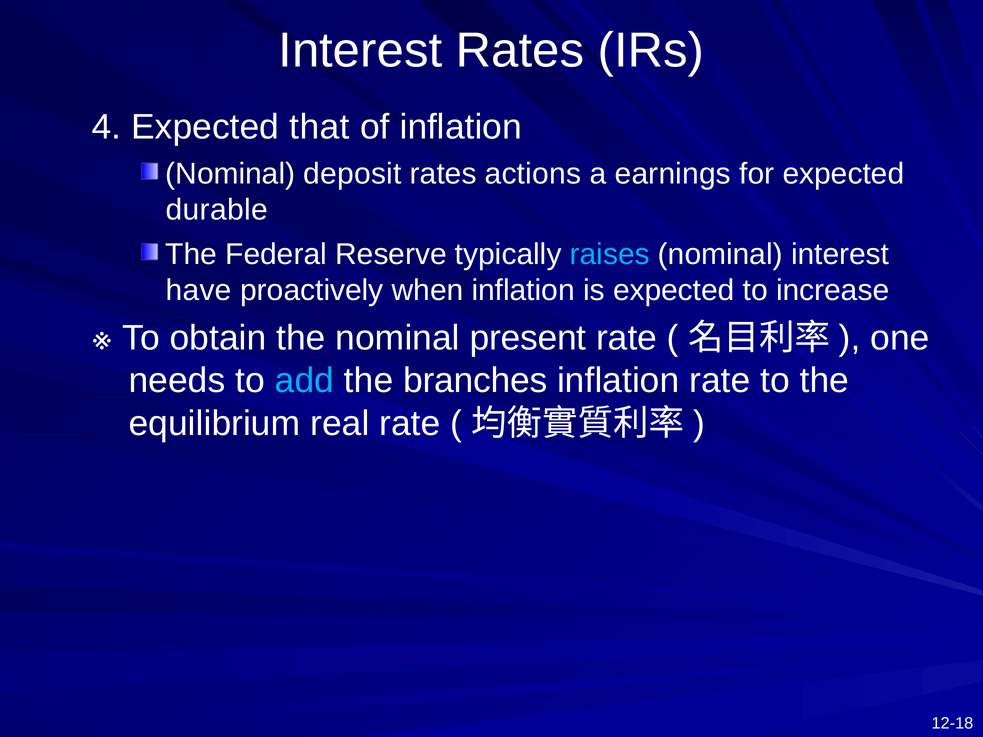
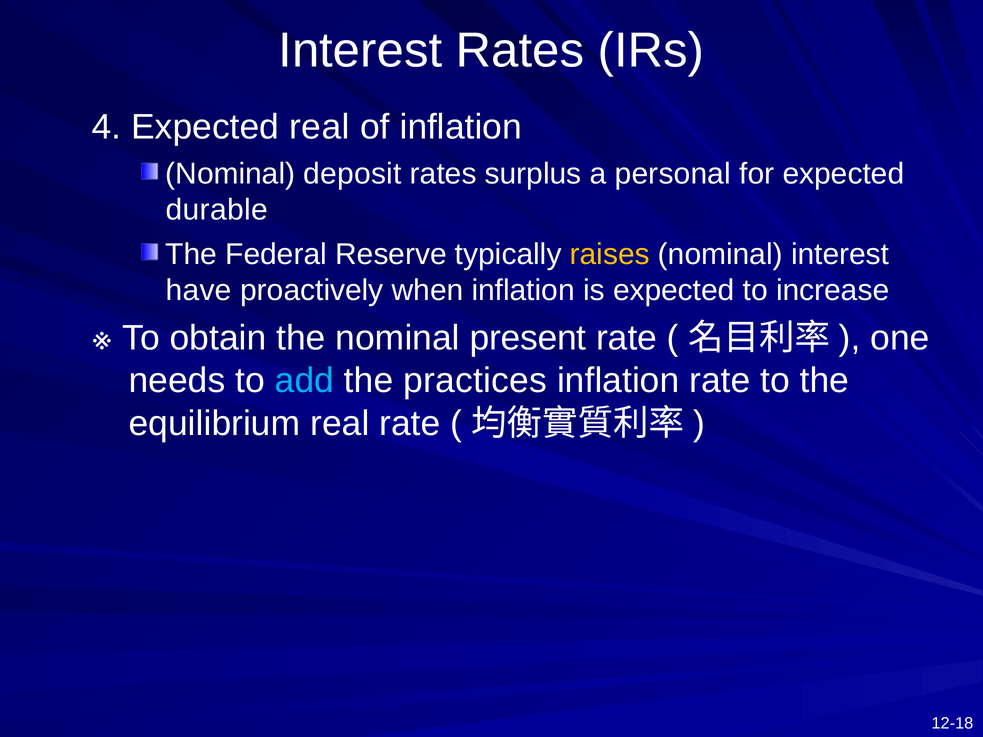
Expected that: that -> real
actions: actions -> surplus
earnings: earnings -> personal
raises colour: light blue -> yellow
branches: branches -> practices
